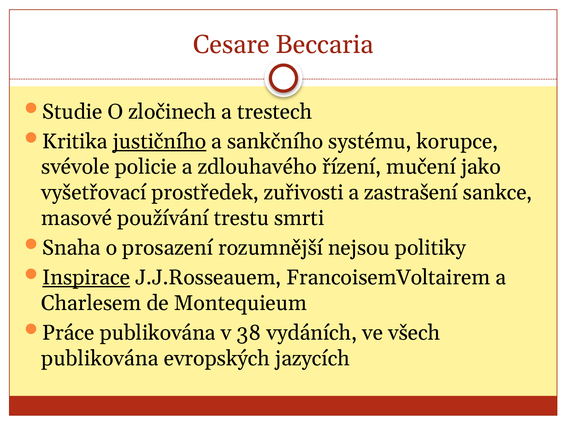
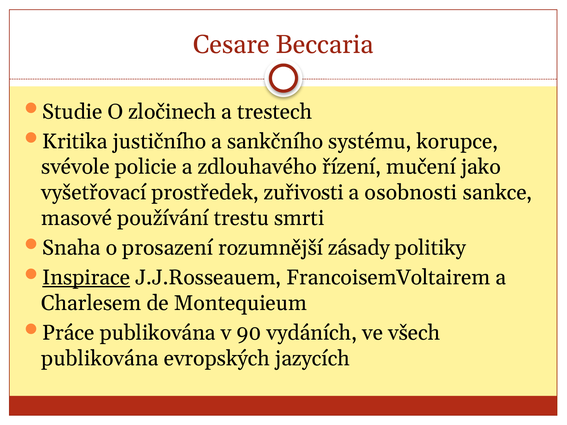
justičního underline: present -> none
zastrašení: zastrašení -> osobnosti
nejsou: nejsou -> zásady
38: 38 -> 90
